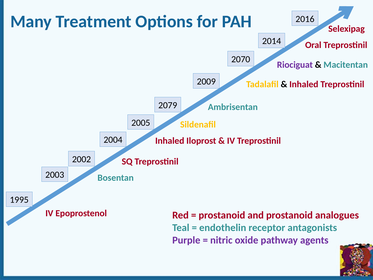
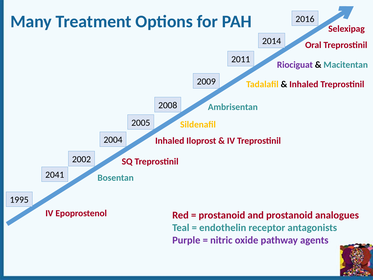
2070: 2070 -> 2011
2079: 2079 -> 2008
2003: 2003 -> 2041
